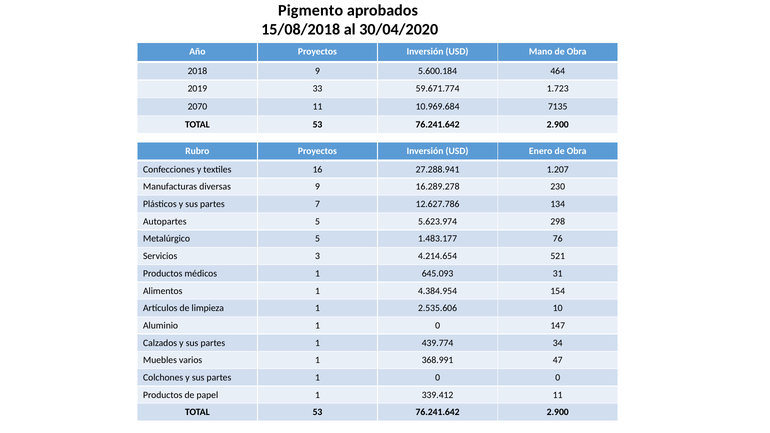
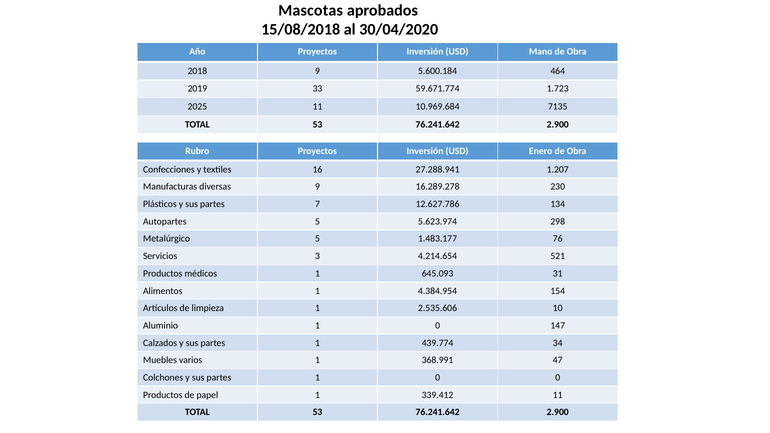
Pigmento: Pigmento -> Mascotas
2070: 2070 -> 2025
